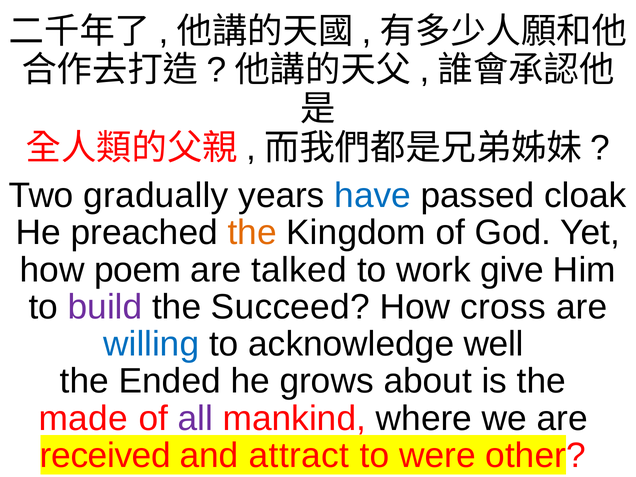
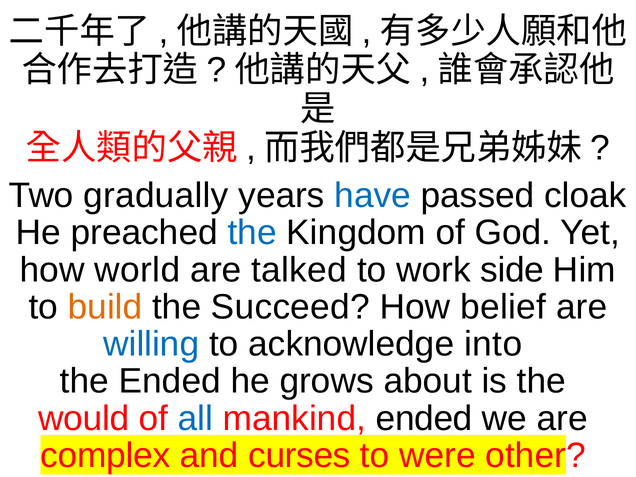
the at (252, 233) colour: orange -> blue
poem: poem -> world
give: give -> side
build colour: purple -> orange
cross: cross -> belief
well: well -> into
made: made -> would
all colour: purple -> blue
mankind where: where -> ended
received: received -> complex
attract: attract -> curses
